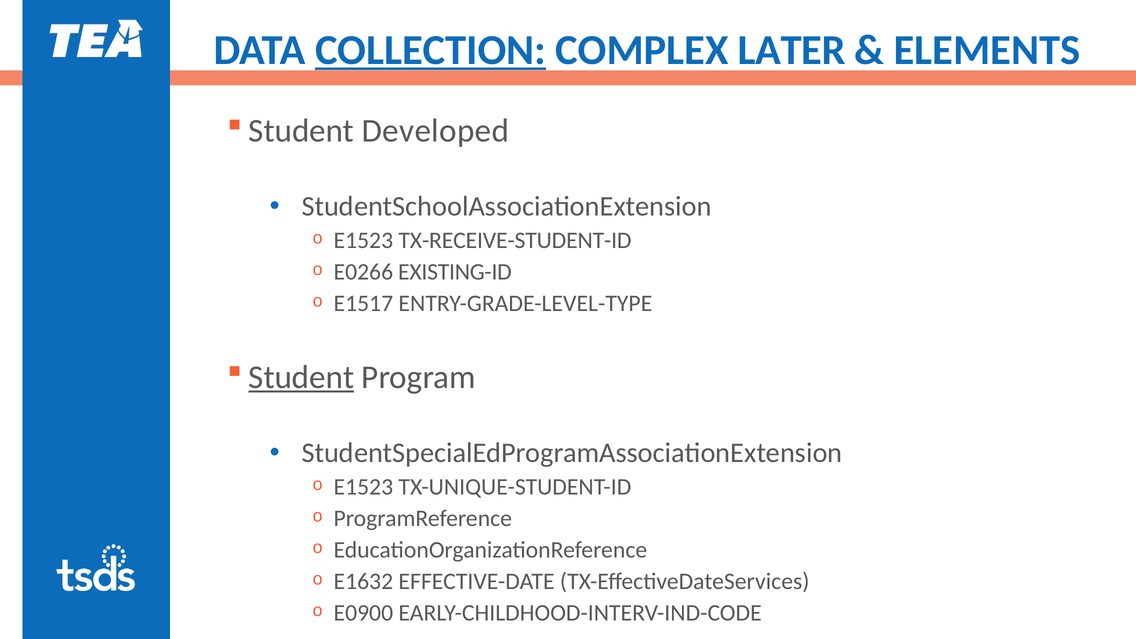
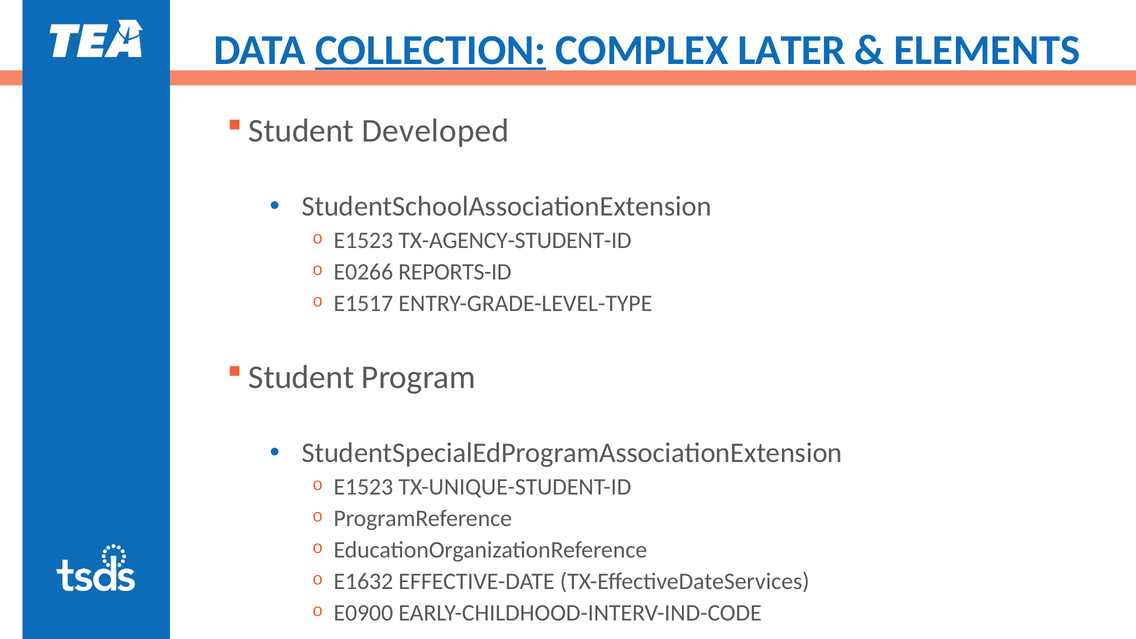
TX-RECEIVE-STUDENT-ID: TX-RECEIVE-STUDENT-ID -> TX-AGENCY-STUDENT-ID
EXISTING-ID: EXISTING-ID -> REPORTS-ID
Student at (301, 377) underline: present -> none
